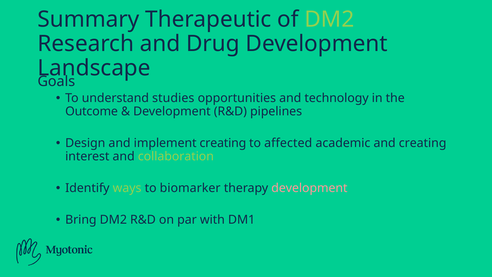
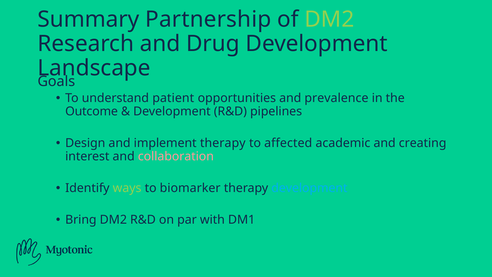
Therapeutic: Therapeutic -> Partnership
studies: studies -> patient
technology: technology -> prevalence
implement creating: creating -> therapy
collaboration colour: light green -> pink
development at (309, 188) colour: pink -> light blue
